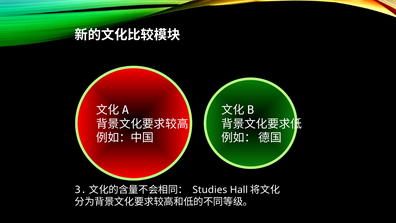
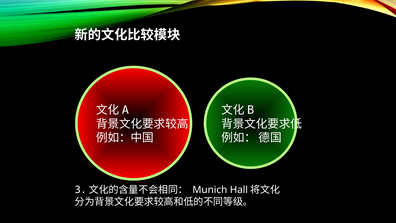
Studies: Studies -> Munich
